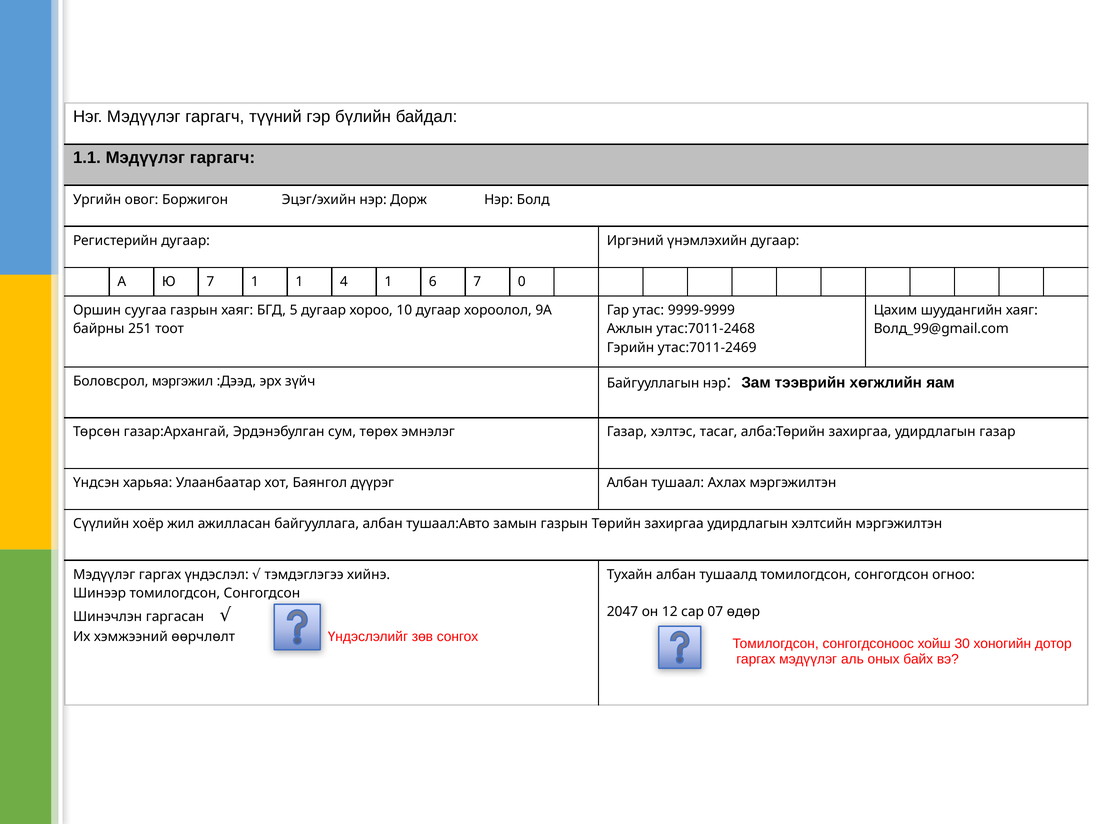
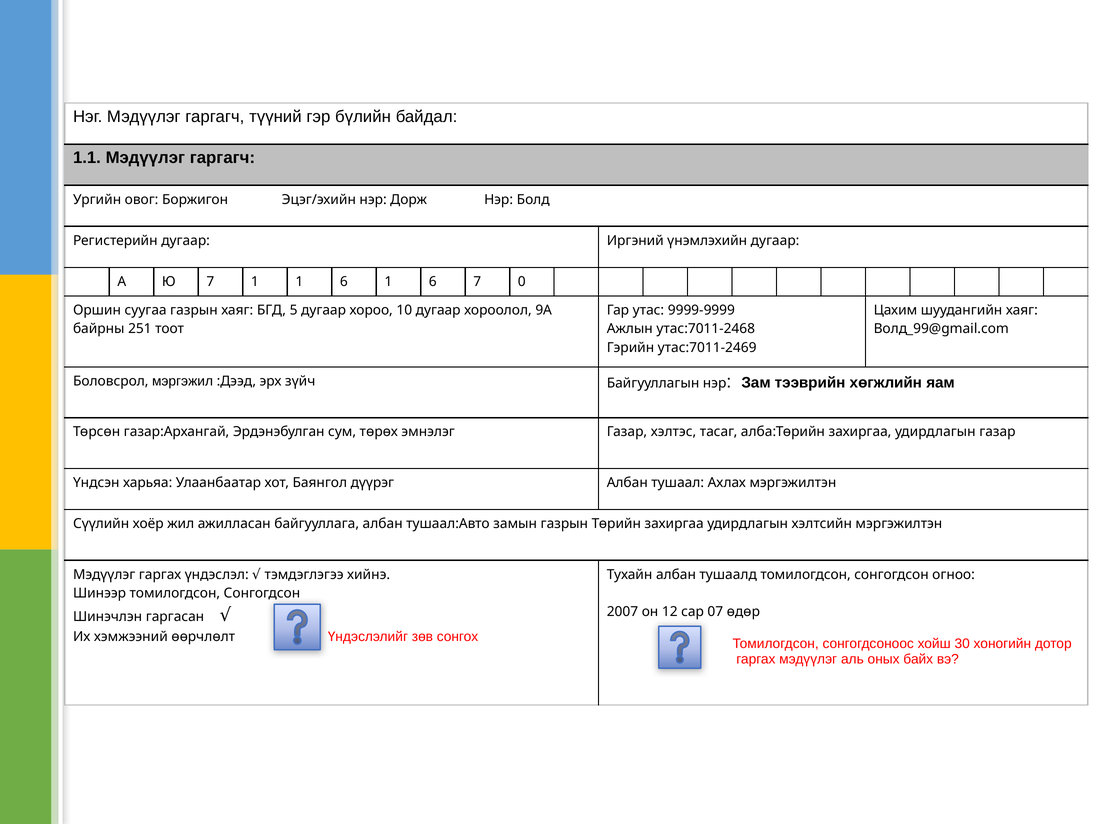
1 1 4: 4 -> 6
2047: 2047 -> 2007
